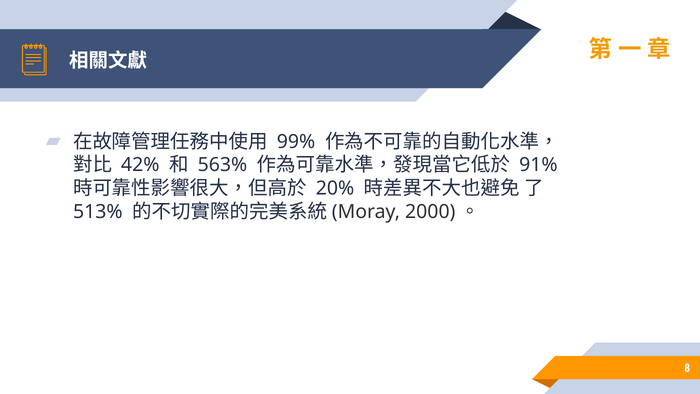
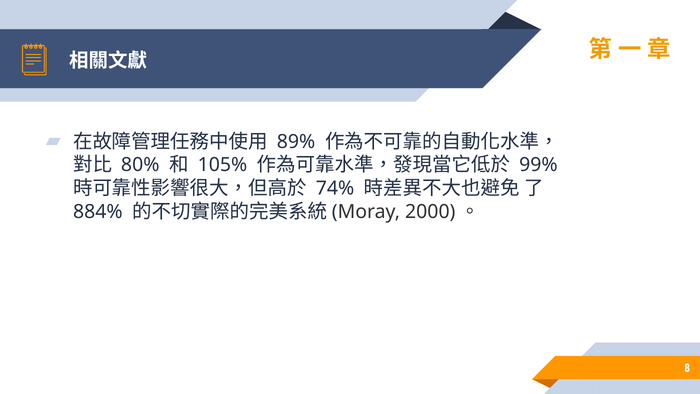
99%: 99% -> 89%
42%: 42% -> 80%
563%: 563% -> 105%
91%: 91% -> 99%
20%: 20% -> 74%
513%: 513% -> 884%
